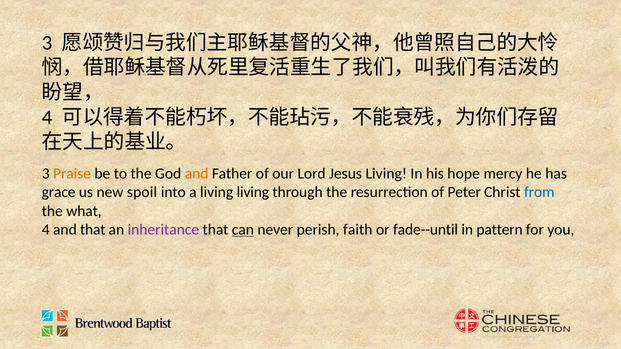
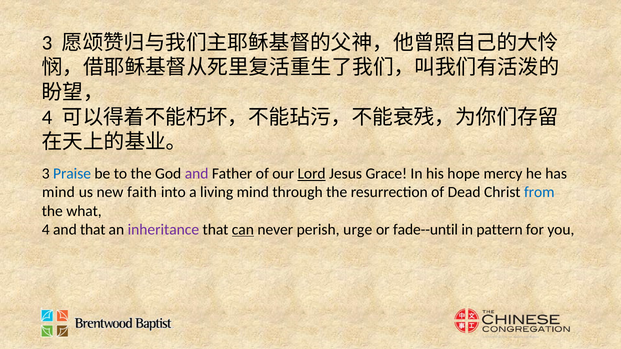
Praise colour: orange -> blue
and at (197, 174) colour: orange -> purple
Lord underline: none -> present
Jesus Living: Living -> Grace
grace at (59, 193): grace -> mind
spoil: spoil -> faith
living living: living -> mind
Peter: Peter -> Dead
faith: faith -> urge
